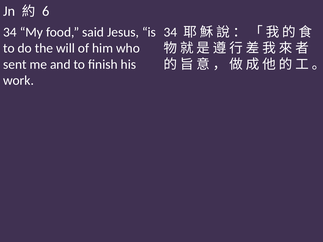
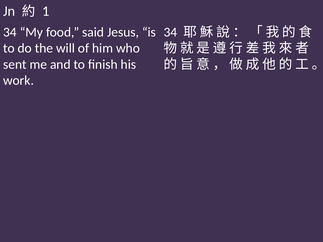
6: 6 -> 1
